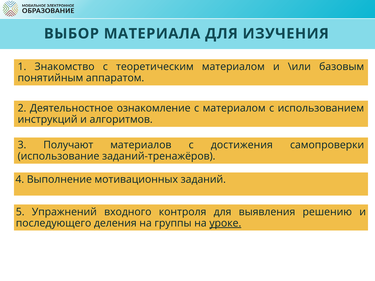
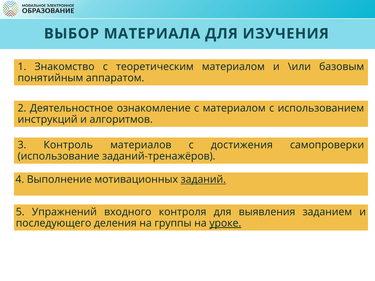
Получают: Получают -> Контроль
заданий underline: none -> present
решению: решению -> заданием
